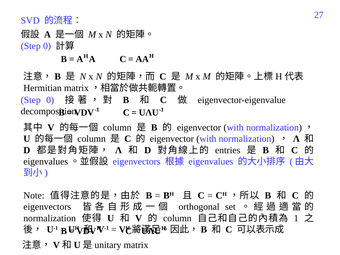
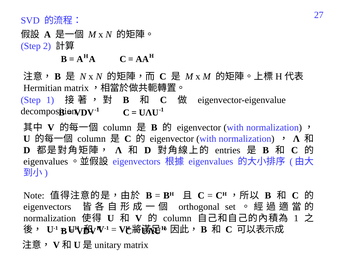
0 at (47, 46): 0 -> 2
0 at (50, 100): 0 -> 1
